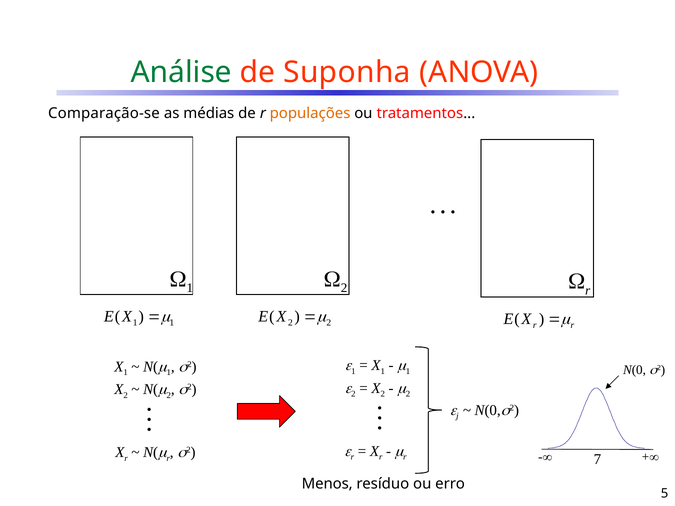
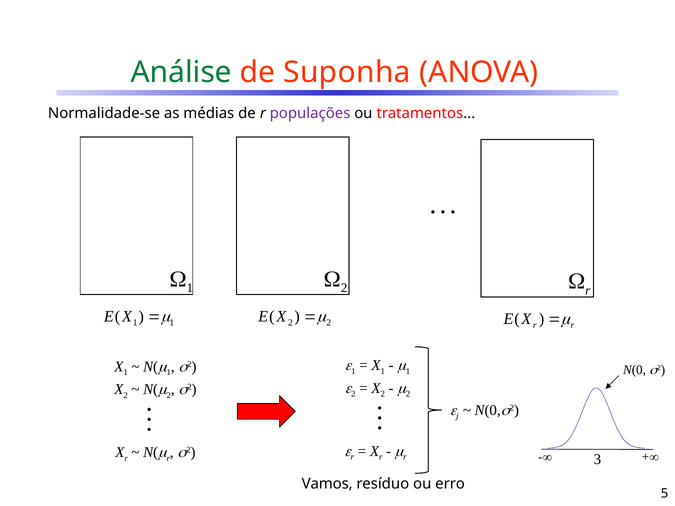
Comparação-se: Comparação-se -> Normalidade-se
populações colour: orange -> purple
7: 7 -> 3
Menos: Menos -> Vamos
